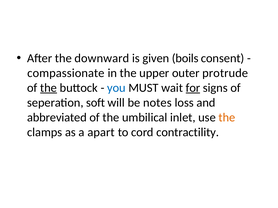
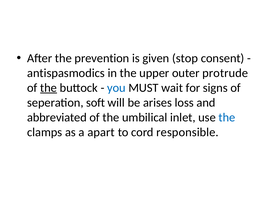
downward: downward -> prevention
boils: boils -> stop
compassionate: compassionate -> antispasmodics
for underline: present -> none
notes: notes -> arises
the at (227, 118) colour: orange -> blue
contractility: contractility -> responsible
